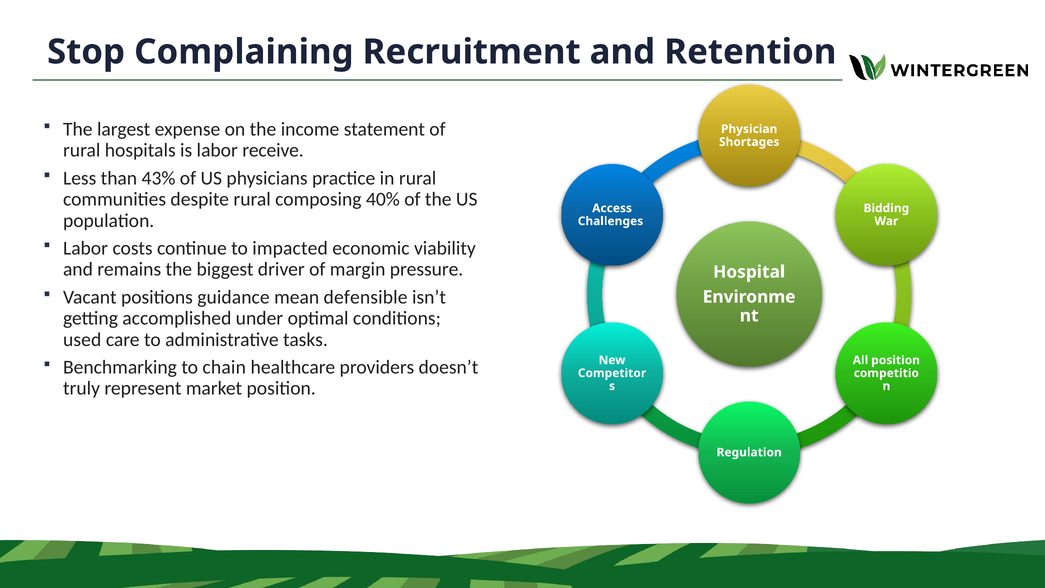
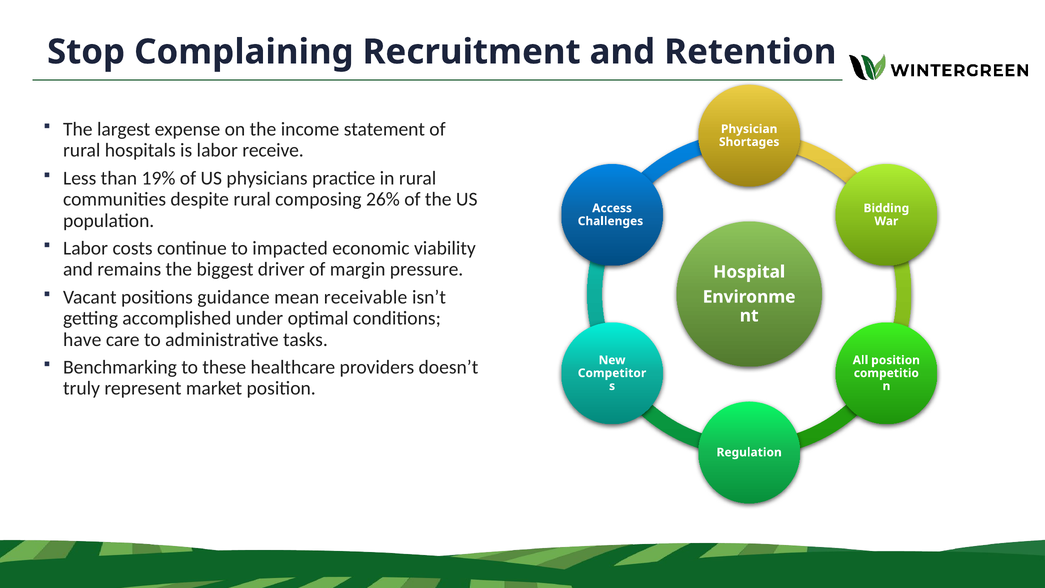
43%: 43% -> 19%
40%: 40% -> 26%
defensible: defensible -> receivable
used: used -> have
chain: chain -> these
